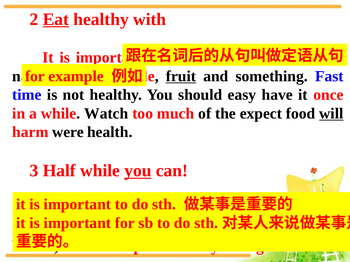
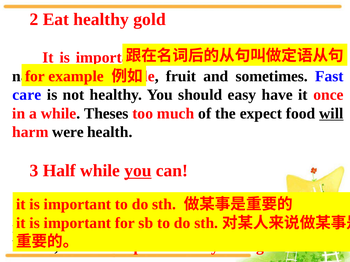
Eat at (56, 19) underline: present -> none
with: with -> gold
fruit underline: present -> none
something: something -> sometimes
time: time -> care
Watch: Watch -> Theses
